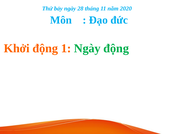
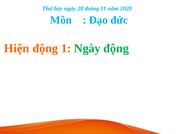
Khởi: Khởi -> Hiện
